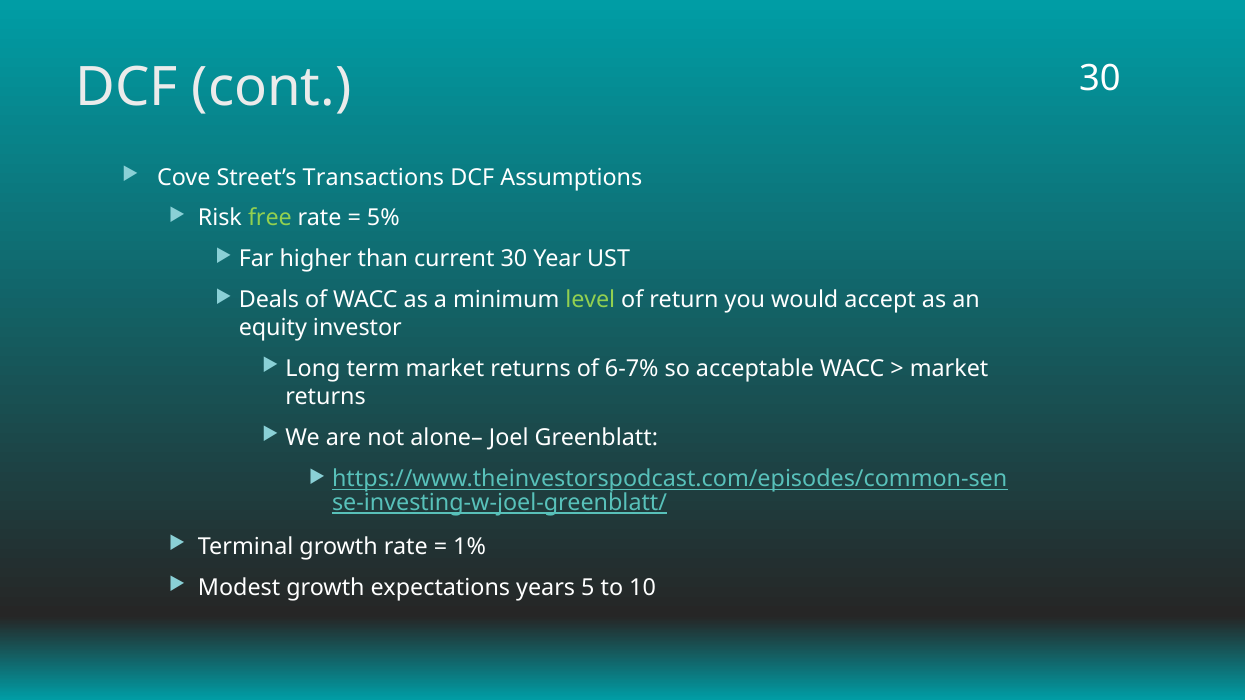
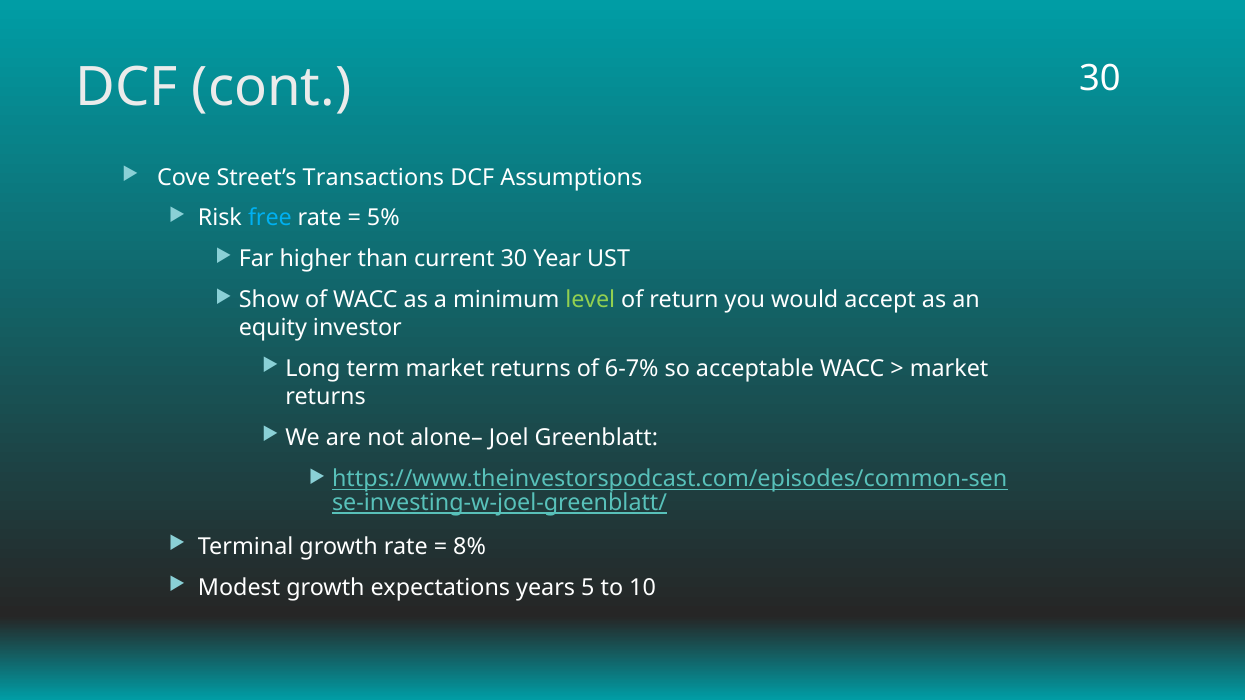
free colour: light green -> light blue
Deals: Deals -> Show
1%: 1% -> 8%
